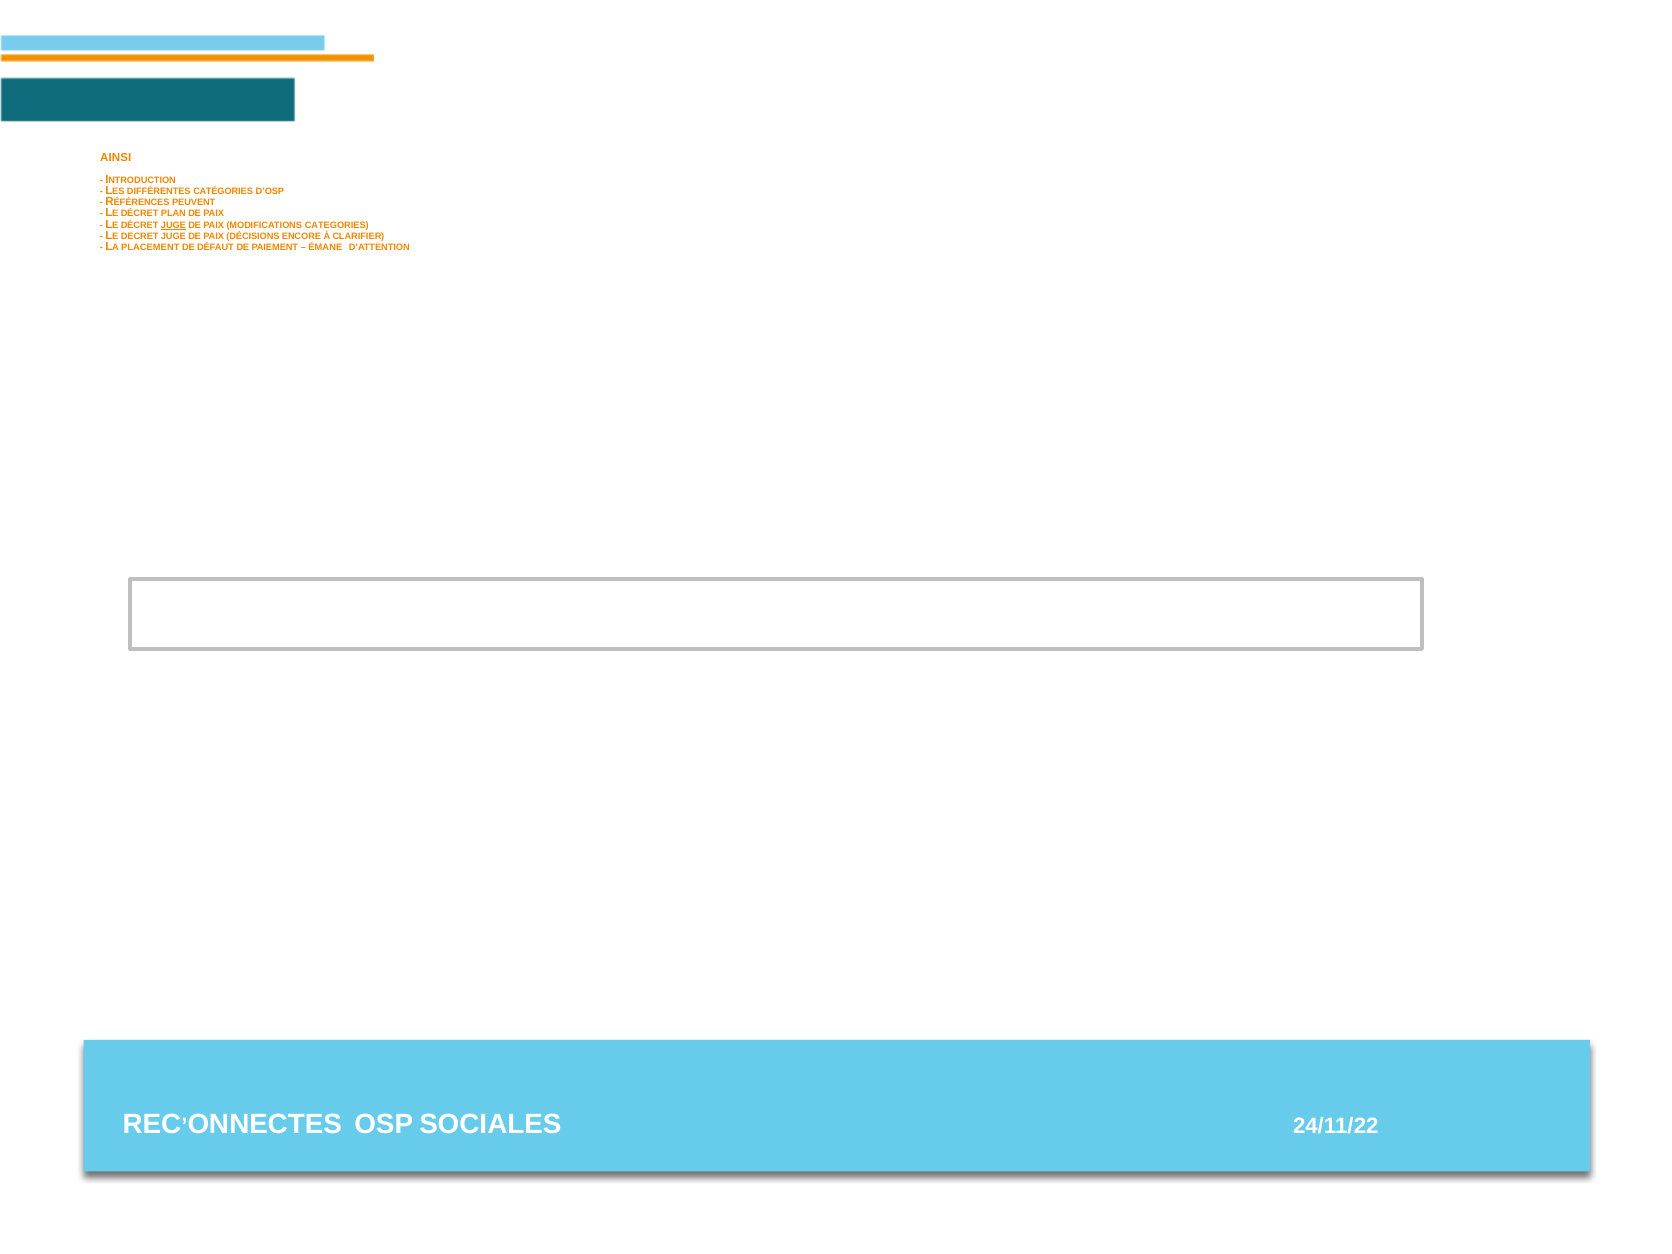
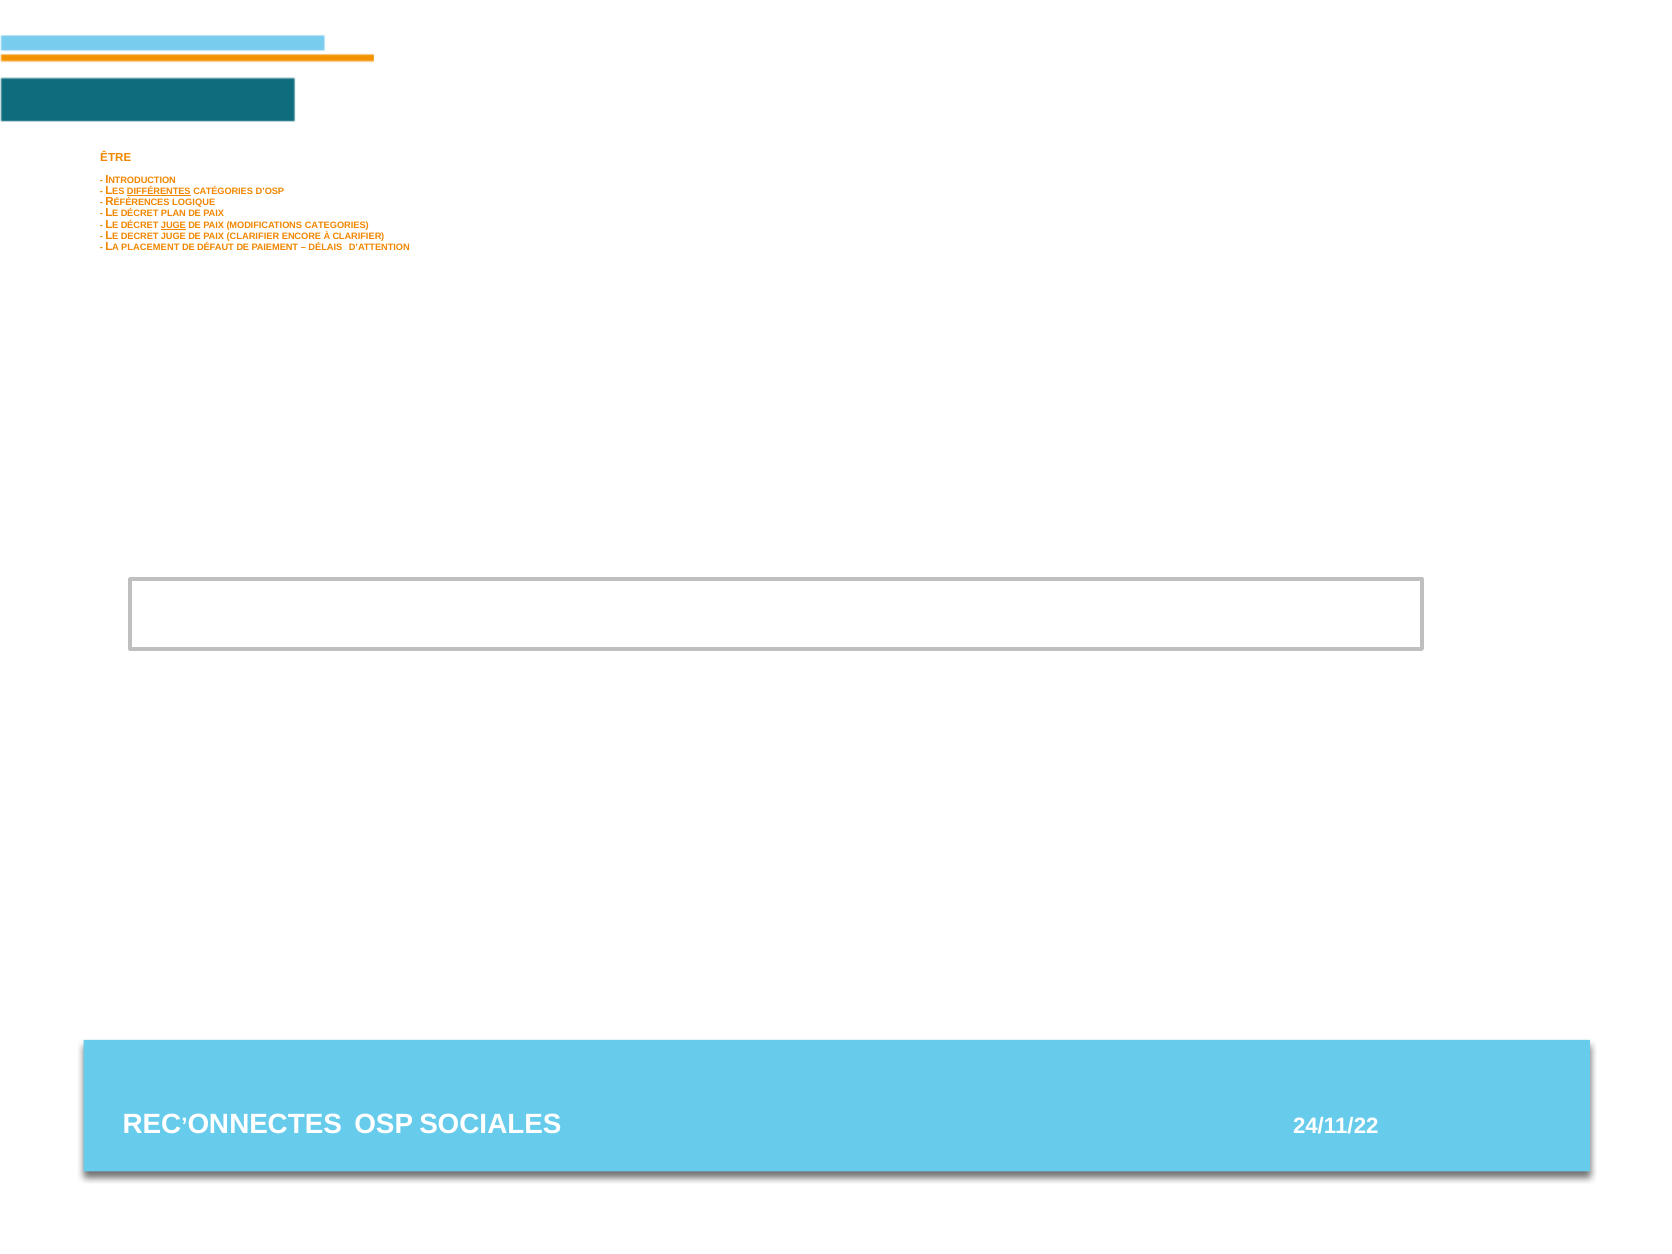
AINSI: AINSI -> ÊTRE
DIFFÉRENTES underline: none -> present
PEUVENT: PEUVENT -> LOGIQUE
PAIX DÉCISIONS: DÉCISIONS -> CLARIFIER
ÉMANE: ÉMANE -> DÉLAIS
